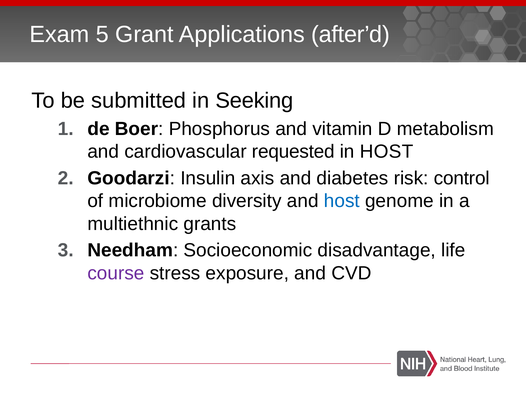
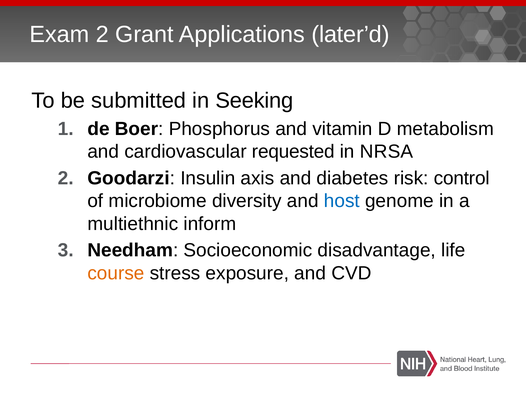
Exam 5: 5 -> 2
after’d: after’d -> later’d
in HOST: HOST -> NRSA
grants: grants -> inform
course colour: purple -> orange
